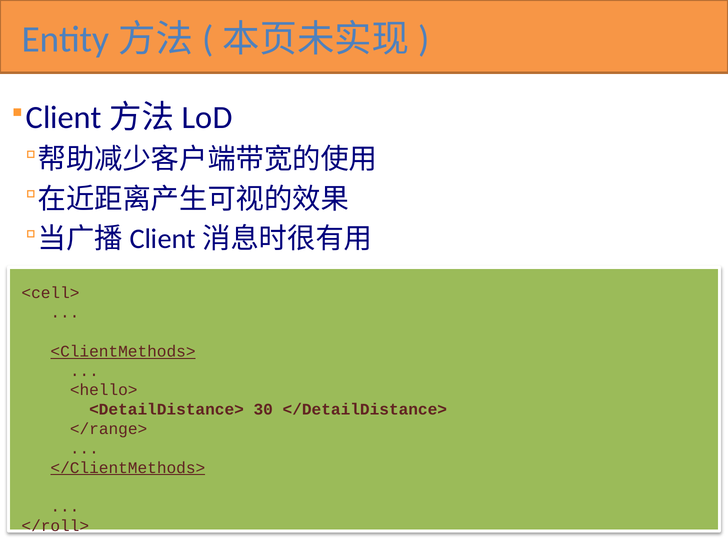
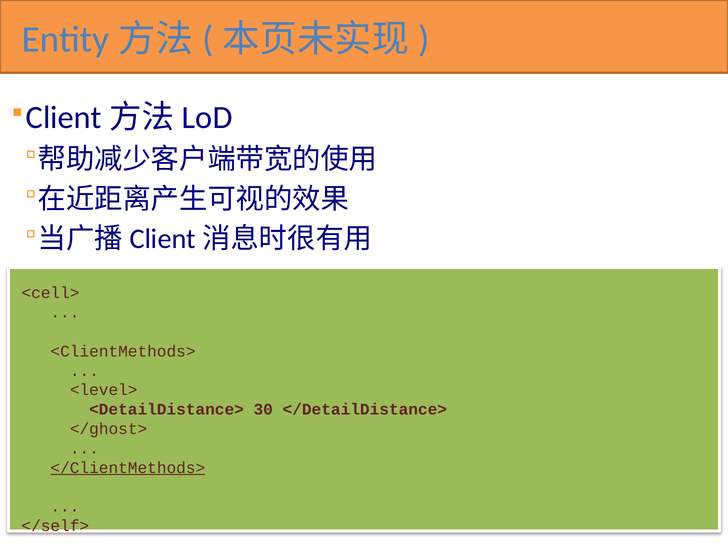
<ClientMethods> underline: present -> none
<hello>: <hello> -> <level>
</range>: </range> -> </ghost>
</roll>: </roll> -> </self>
